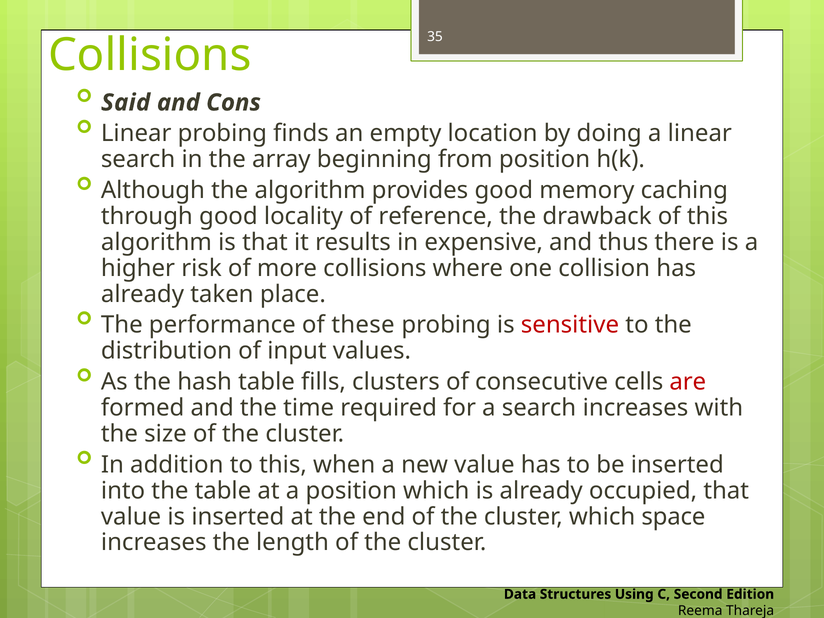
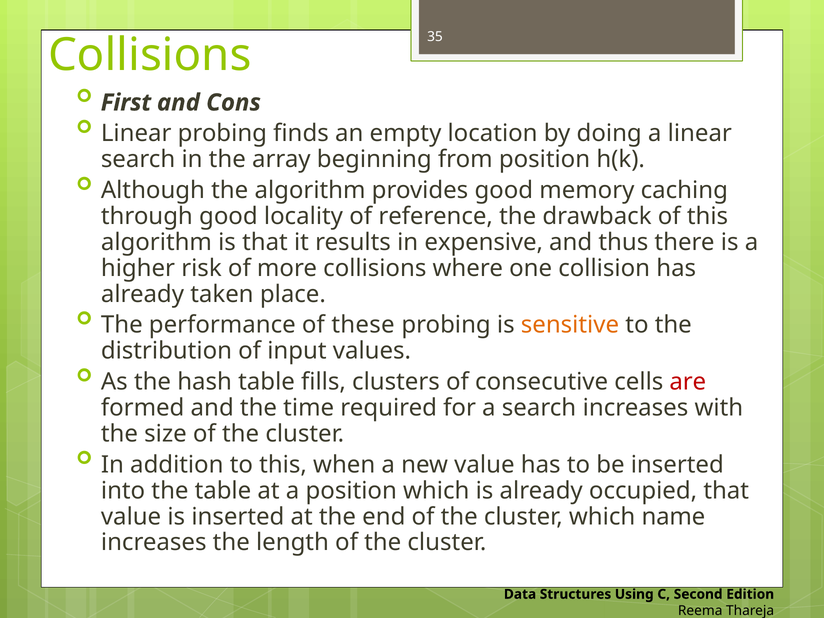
Said: Said -> First
sensitive colour: red -> orange
space: space -> name
